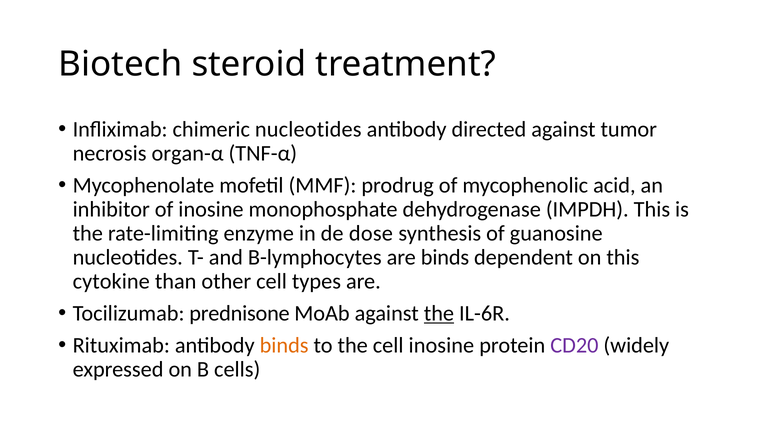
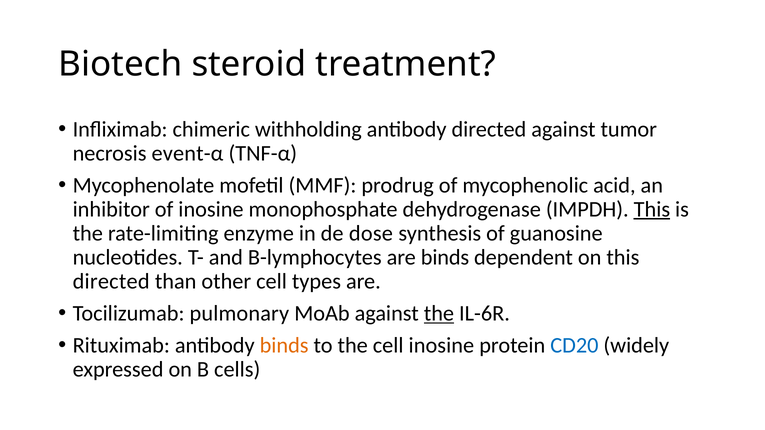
chimeric nucleotides: nucleotides -> withholding
organ-α: organ-α -> event-α
This at (652, 209) underline: none -> present
cytokine at (111, 282): cytokine -> directed
prednisone: prednisone -> pulmonary
CD20 colour: purple -> blue
